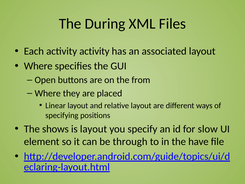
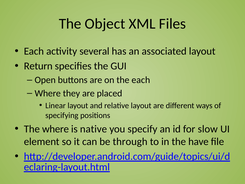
During: During -> Object
activity activity: activity -> several
Where at (38, 66): Where -> Return
the from: from -> each
The shows: shows -> where
is layout: layout -> native
